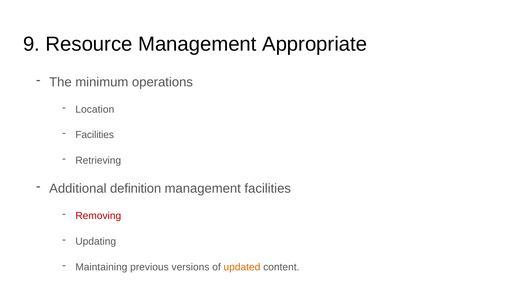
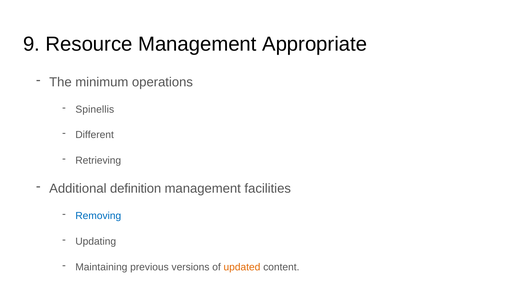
Location: Location -> Spinellis
Facilities at (95, 135): Facilities -> Different
Removing colour: red -> blue
